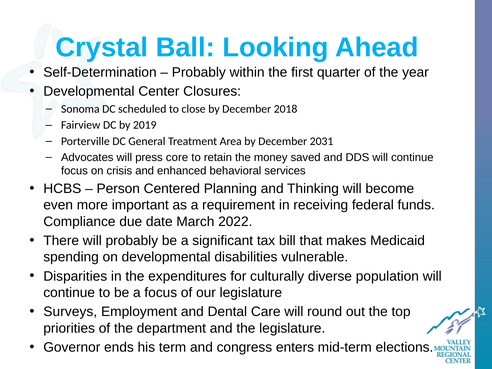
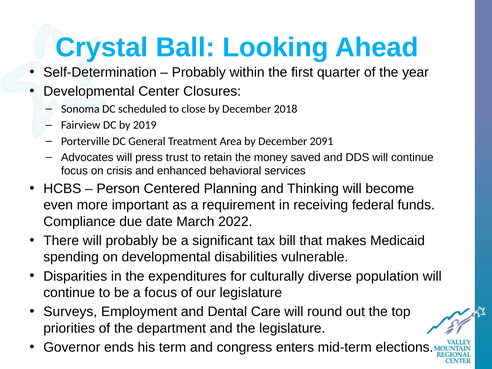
2031: 2031 -> 2091
core: core -> trust
